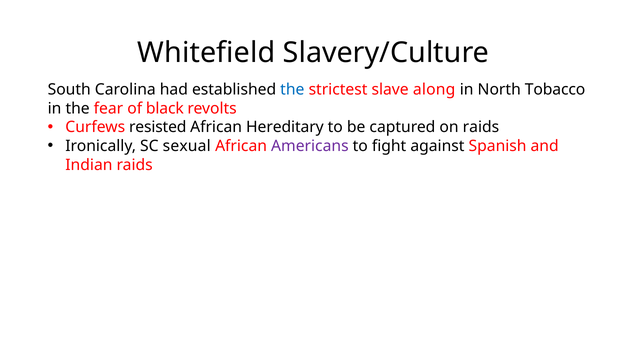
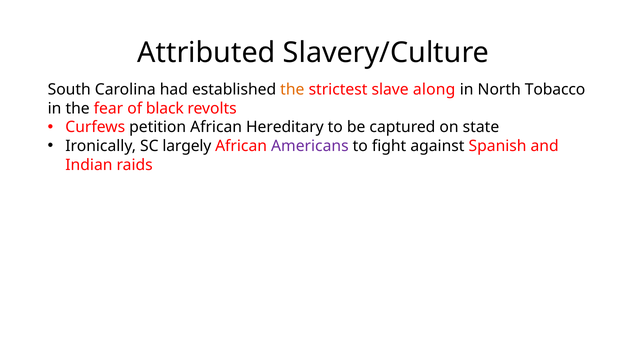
Whitefield: Whitefield -> Attributed
the at (292, 89) colour: blue -> orange
resisted: resisted -> petition
on raids: raids -> state
sexual: sexual -> largely
